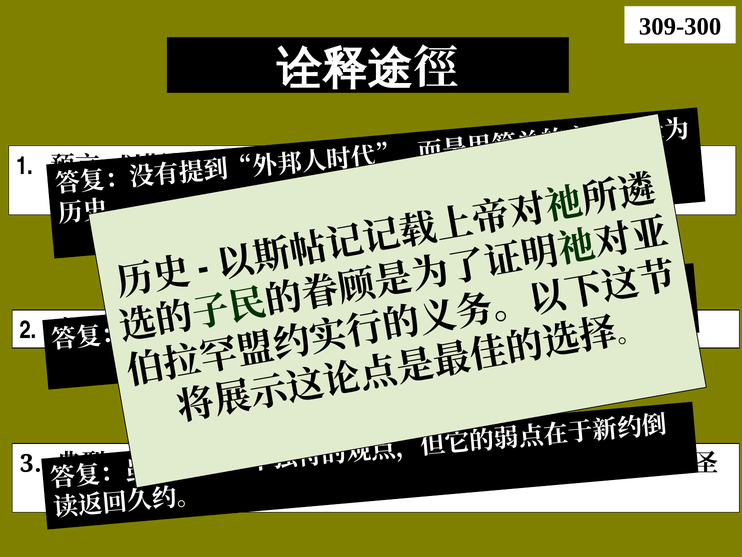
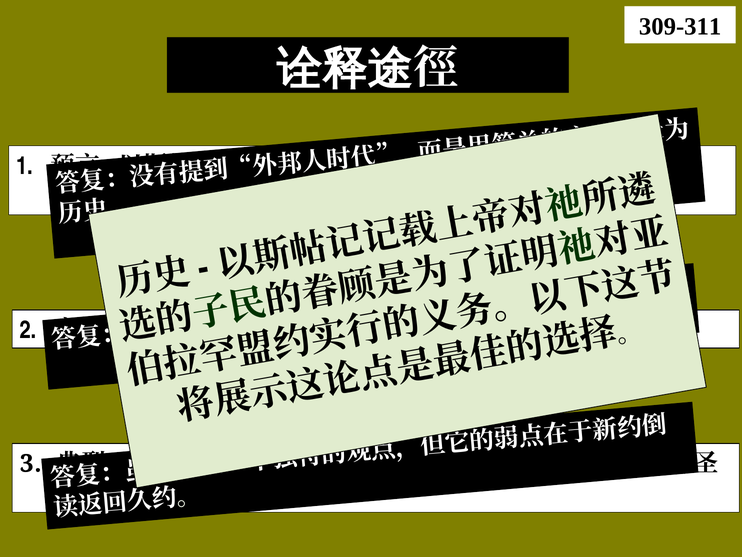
309-300: 309-300 -> 309-311
